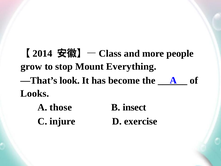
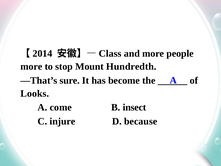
grow at (31, 66): grow -> more
Everything: Everything -> Hundredth
look: look -> sure
those: those -> come
exercise: exercise -> because
